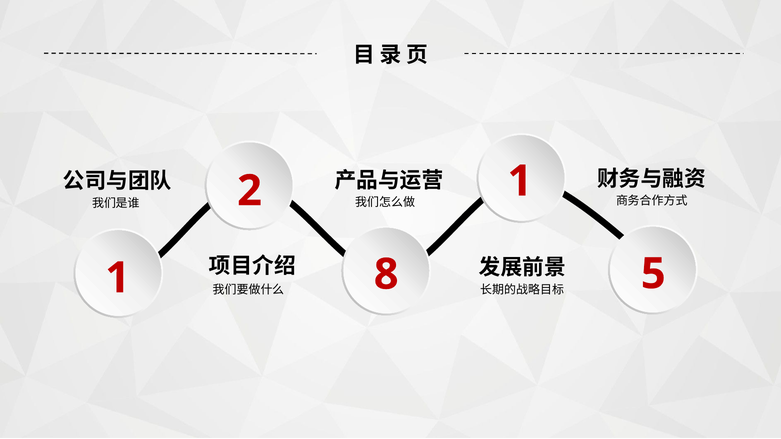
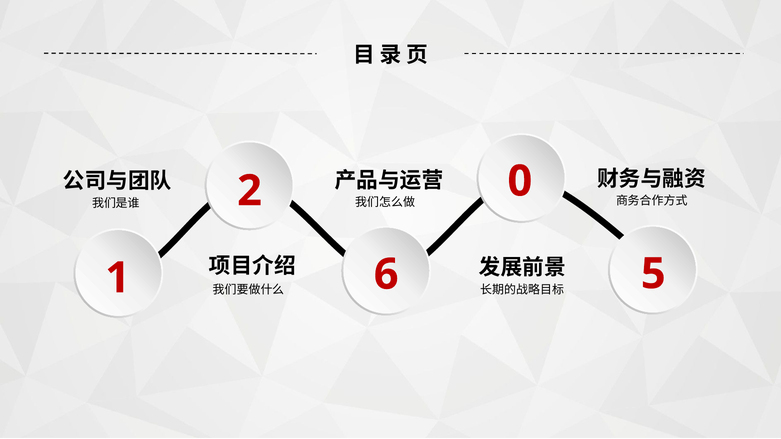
2 1: 1 -> 0
8: 8 -> 6
